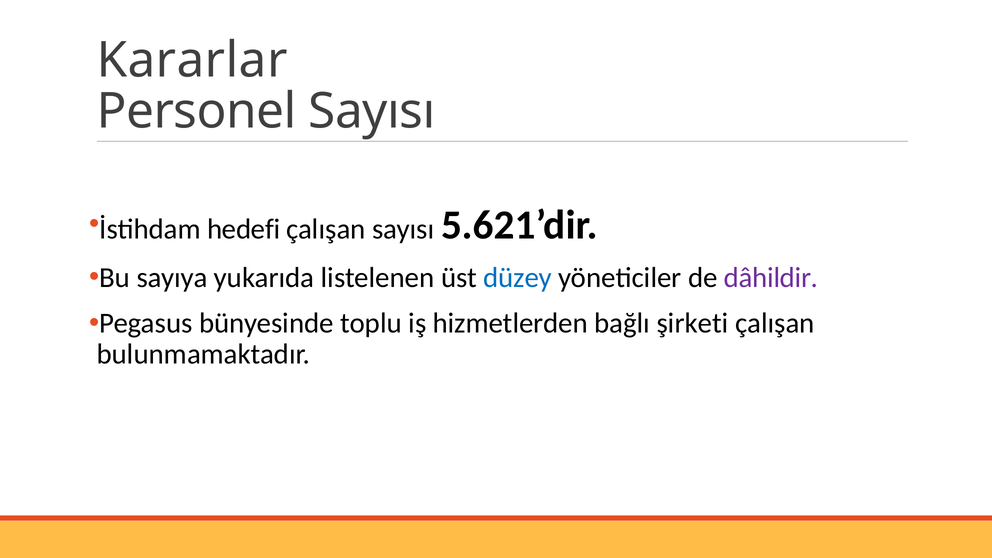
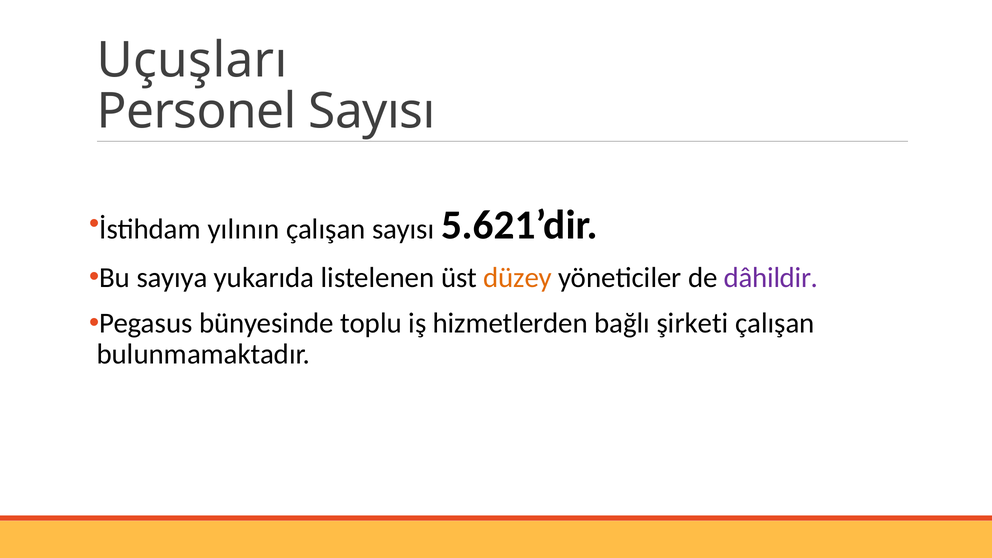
Kararlar: Kararlar -> Uçuşları
hedefi: hedefi -> yılının
düzey colour: blue -> orange
